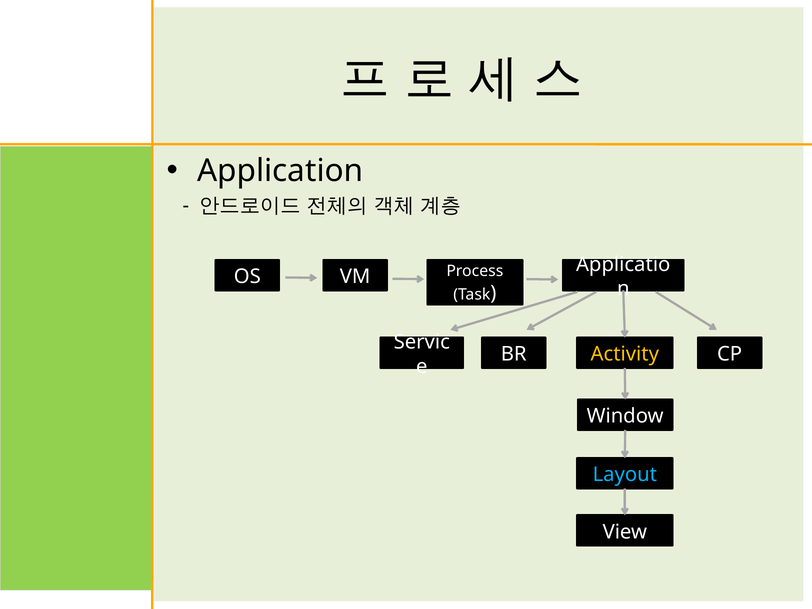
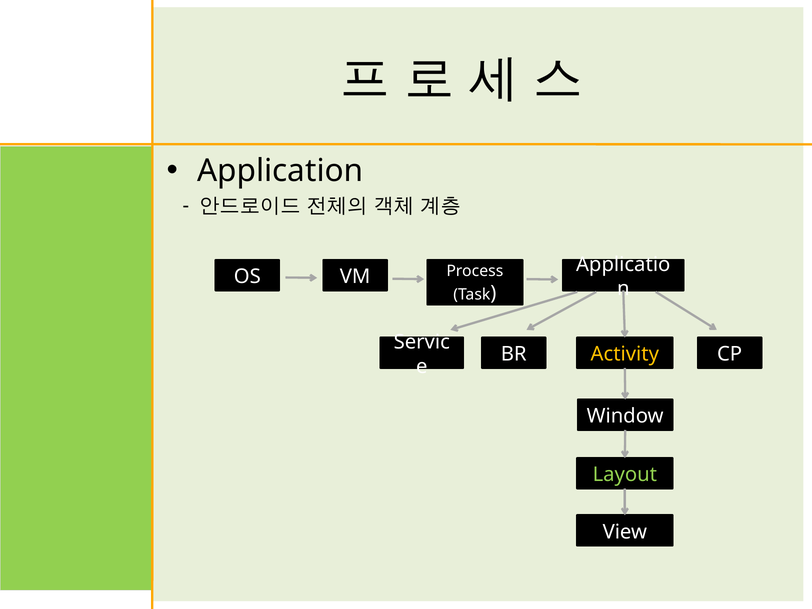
Layout colour: light blue -> light green
